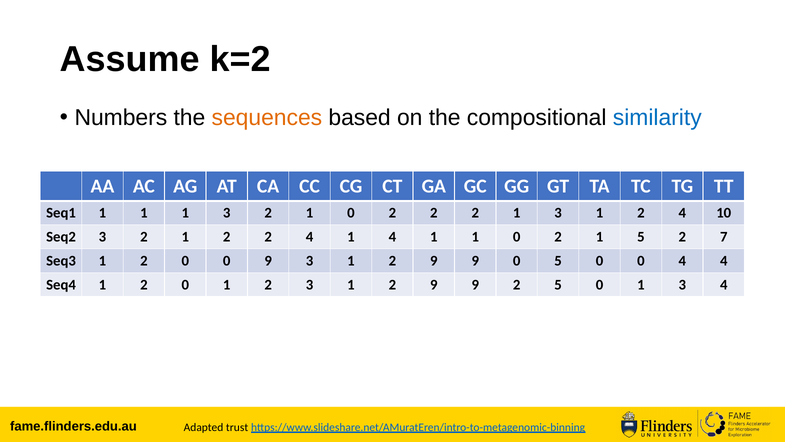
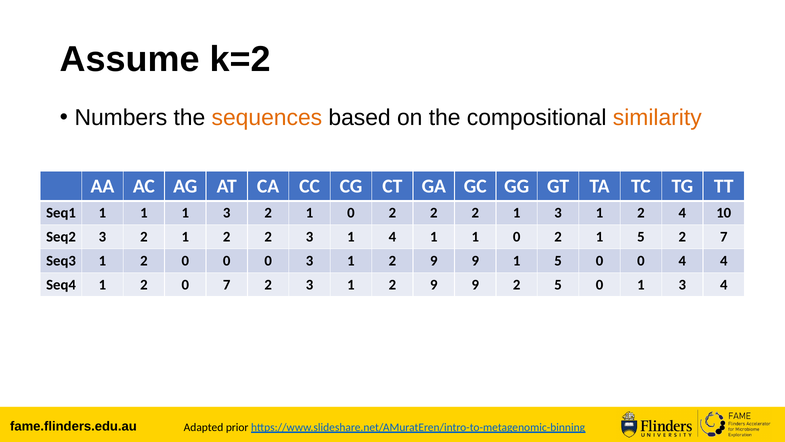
similarity colour: blue -> orange
2 2 4: 4 -> 3
0 0 9: 9 -> 0
9 0: 0 -> 1
2 0 1: 1 -> 7
trust: trust -> prior
